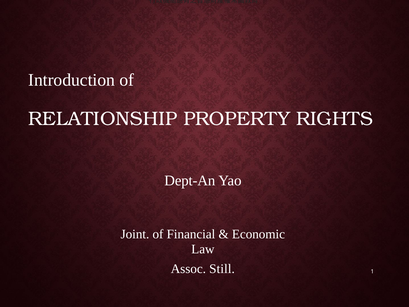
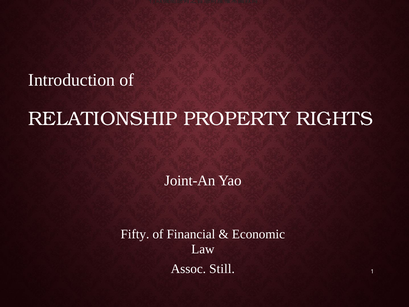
Dept-An: Dept-An -> Joint-An
Joint: Joint -> Fifty
